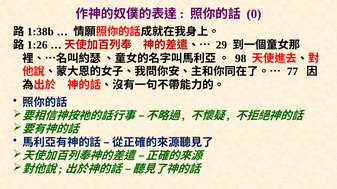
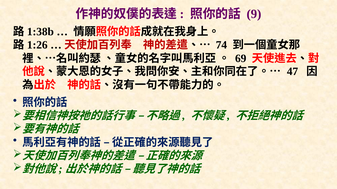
0: 0 -> 9
29: 29 -> 74
98: 98 -> 69
77: 77 -> 47
